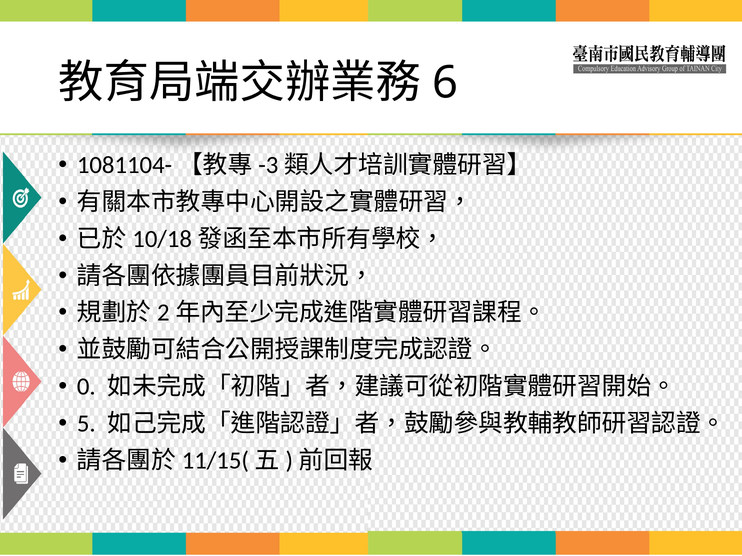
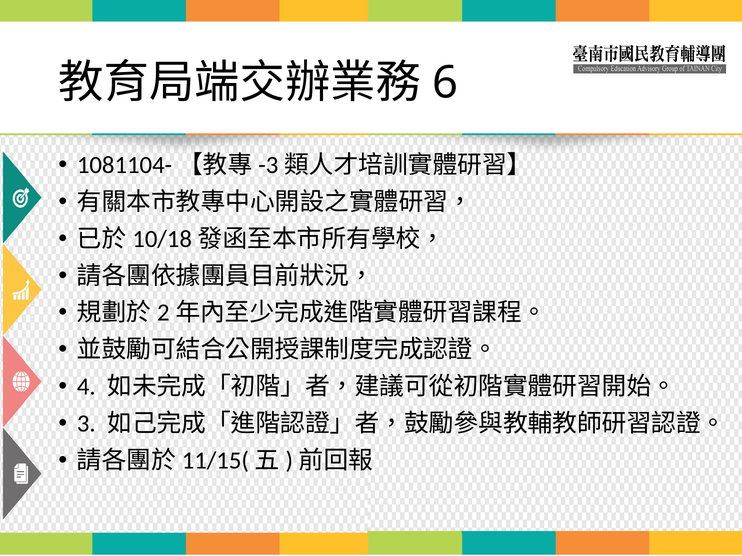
0: 0 -> 4
5: 5 -> 3
